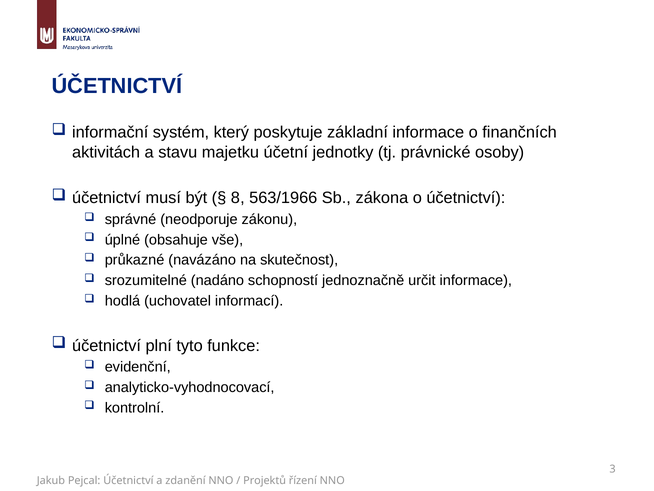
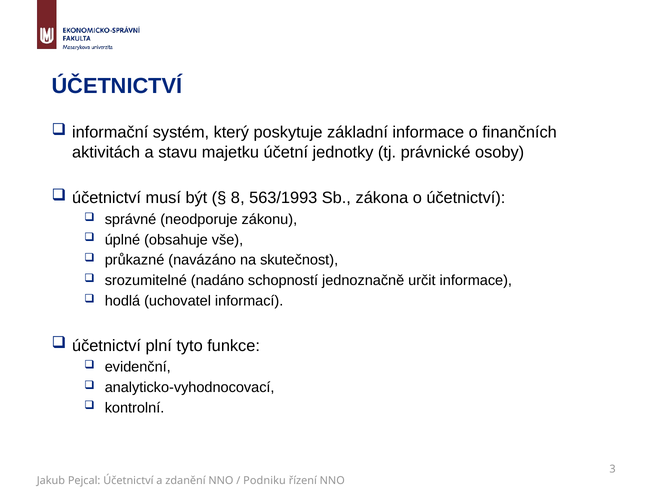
563/1966: 563/1966 -> 563/1993
Projektů: Projektů -> Podniku
